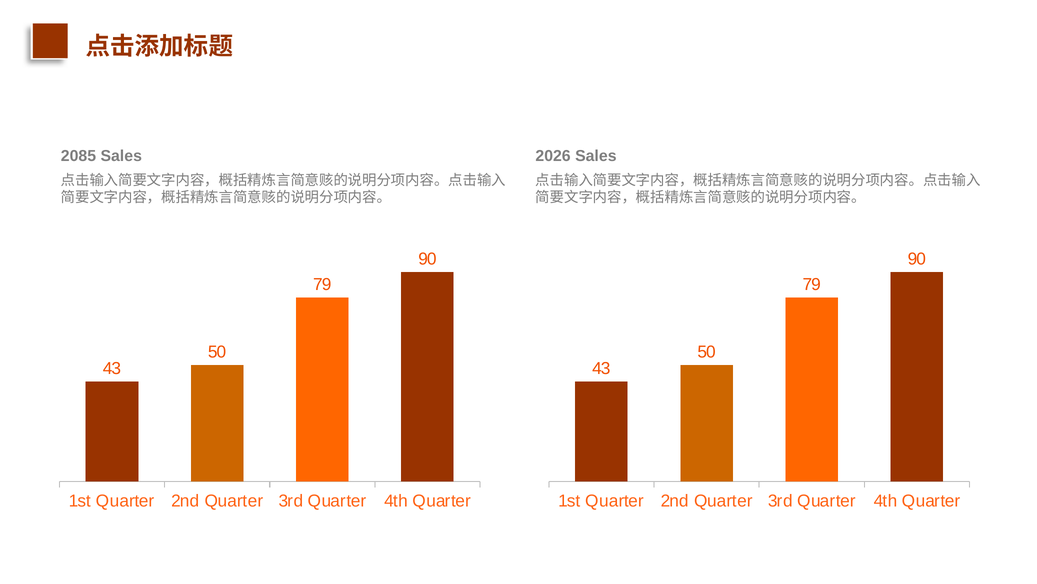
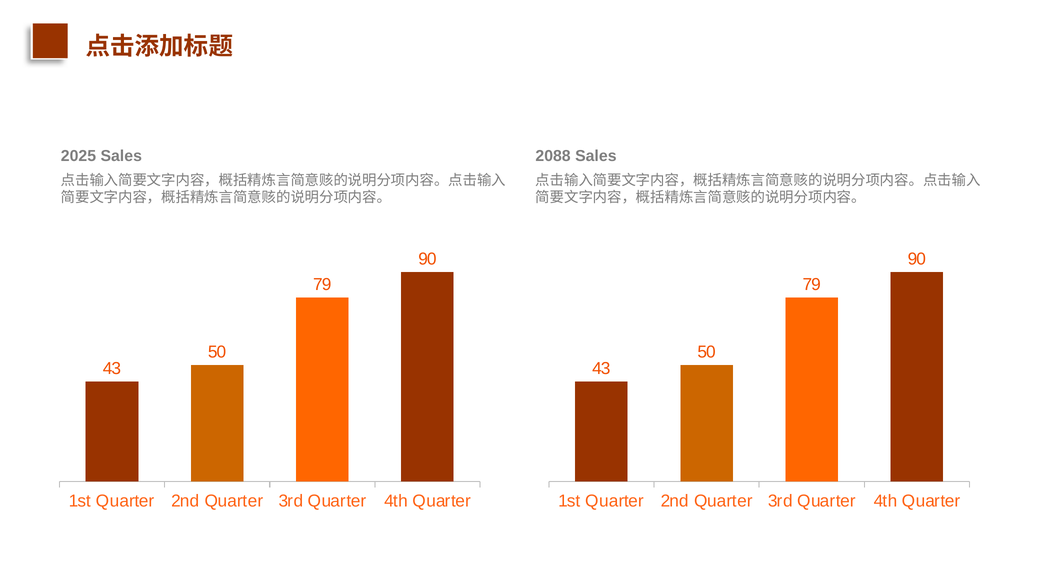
2085: 2085 -> 2025
2026: 2026 -> 2088
